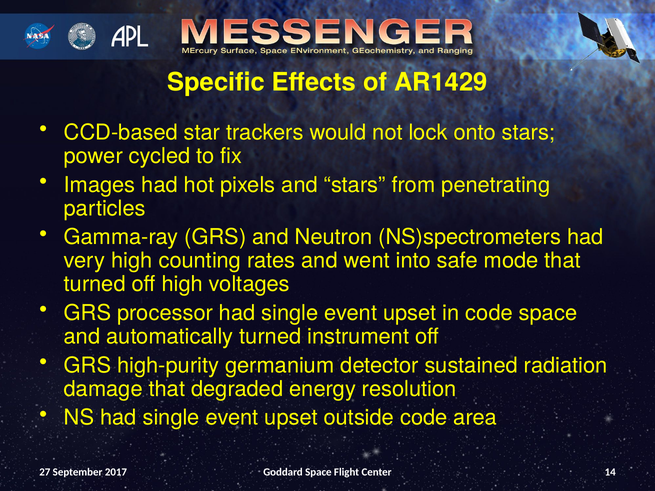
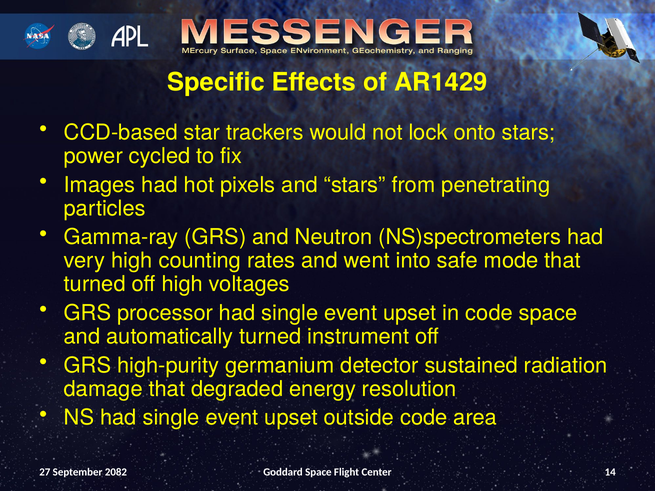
2017: 2017 -> 2082
